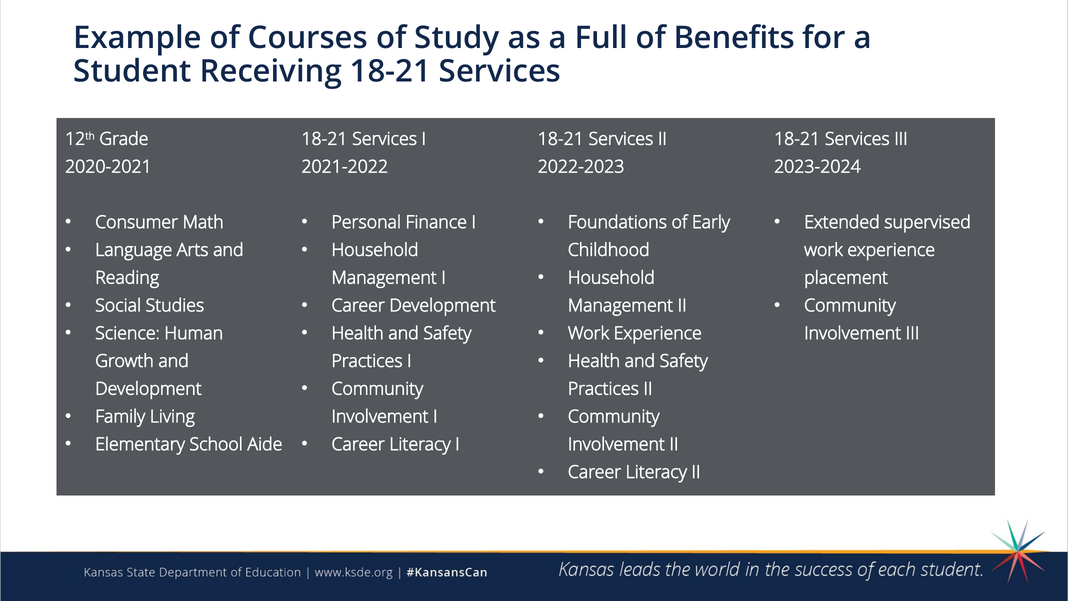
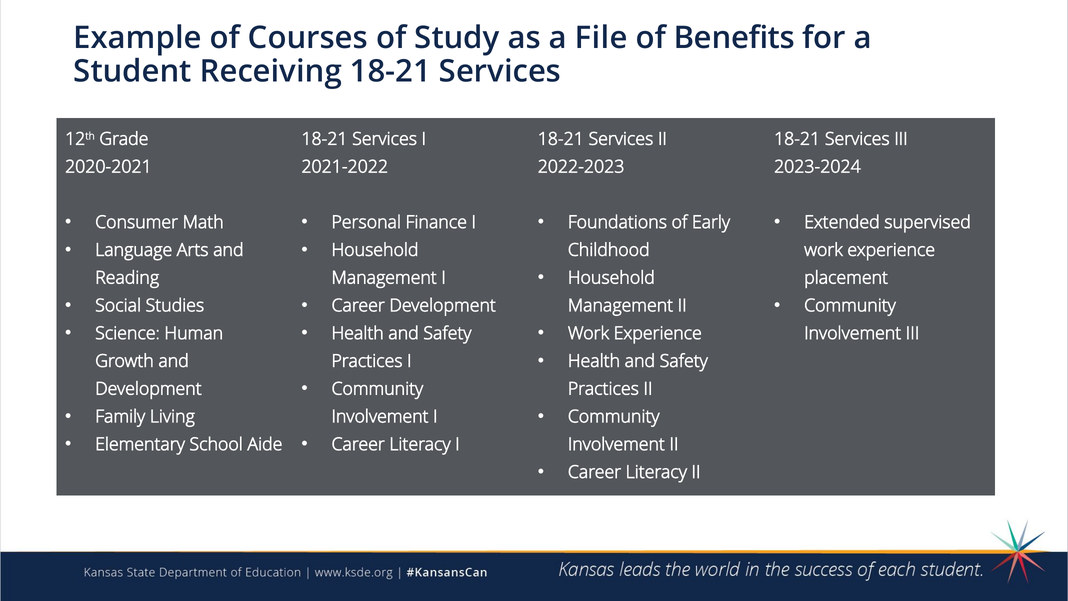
Full: Full -> File
